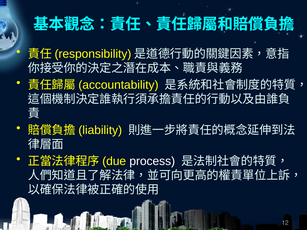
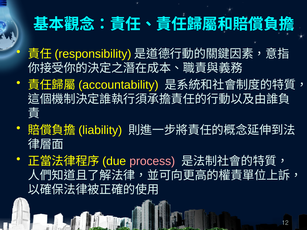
process colour: white -> pink
